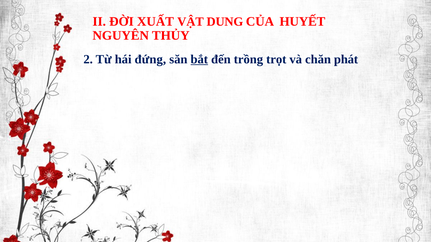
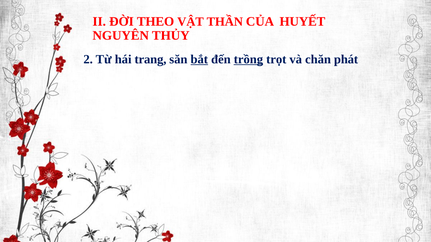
XUẤT: XUẤT -> THEO
DUNG: DUNG -> THẦN
đứng: đứng -> trang
trồng underline: none -> present
